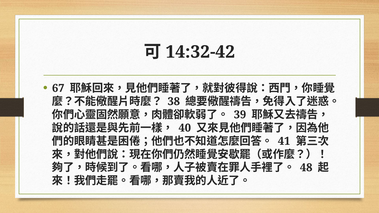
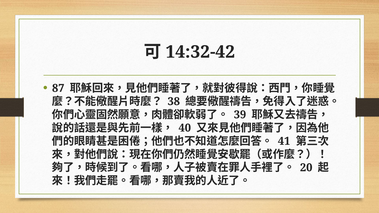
67: 67 -> 87
48: 48 -> 20
